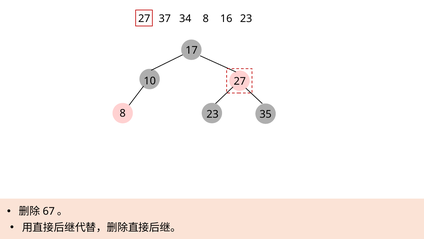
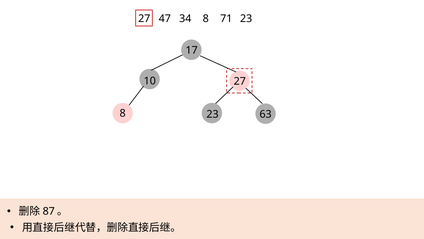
37: 37 -> 47
16: 16 -> 71
35: 35 -> 63
67: 67 -> 87
